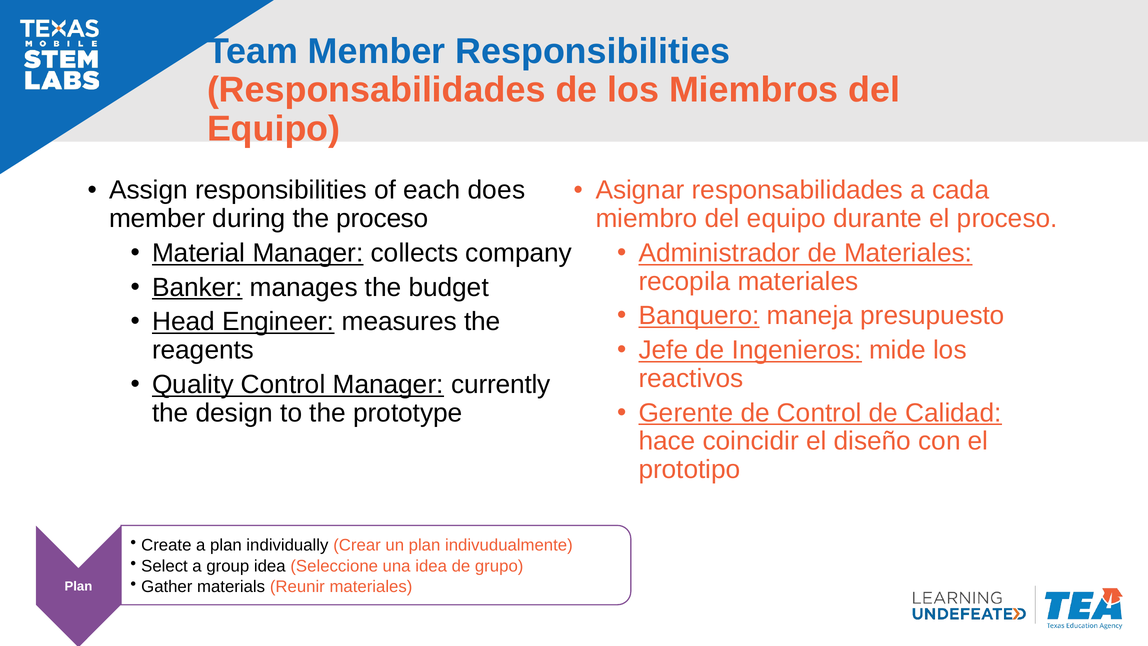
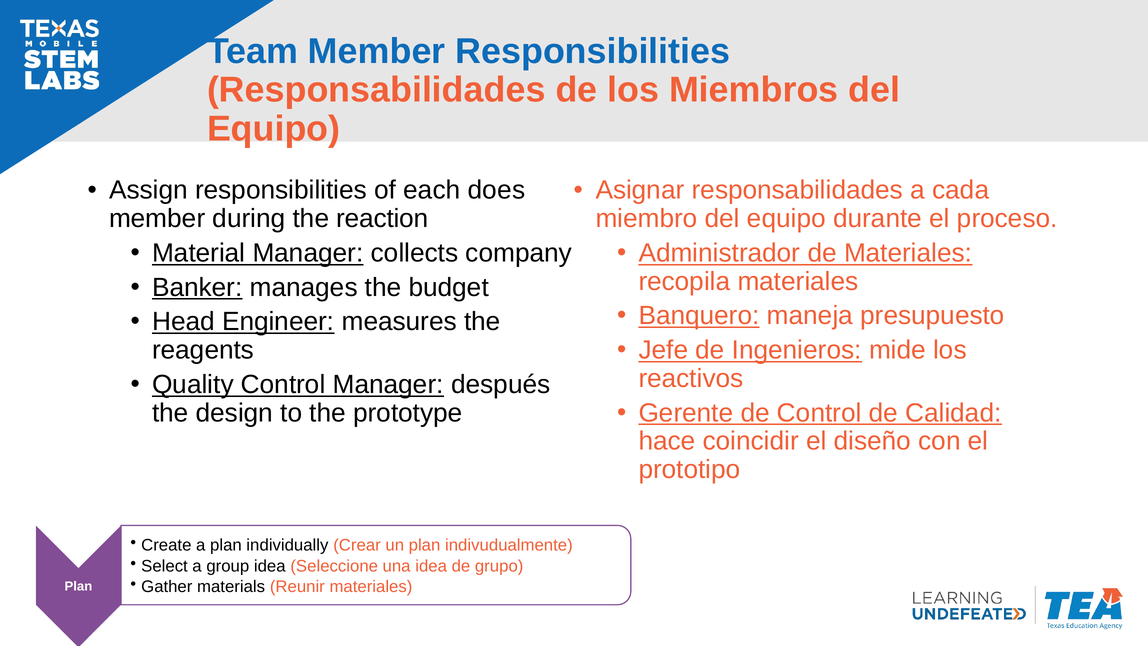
the proceso: proceso -> reaction
currently: currently -> después
